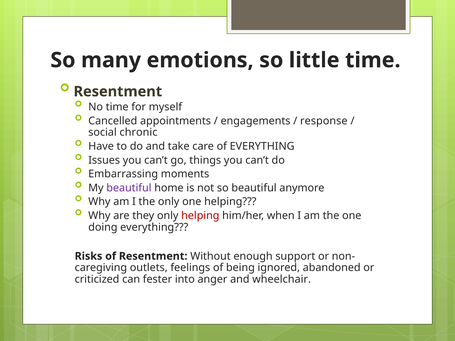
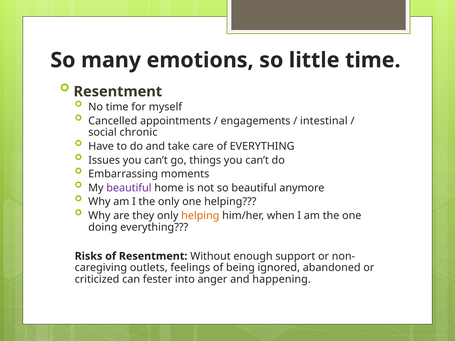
response: response -> intestinal
helping at (200, 216) colour: red -> orange
wheelchair: wheelchair -> happening
